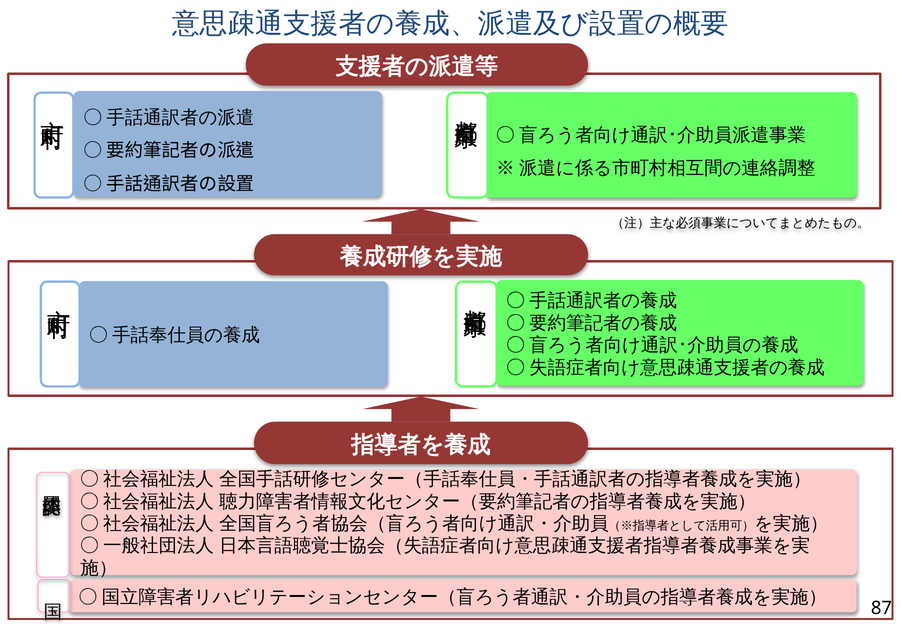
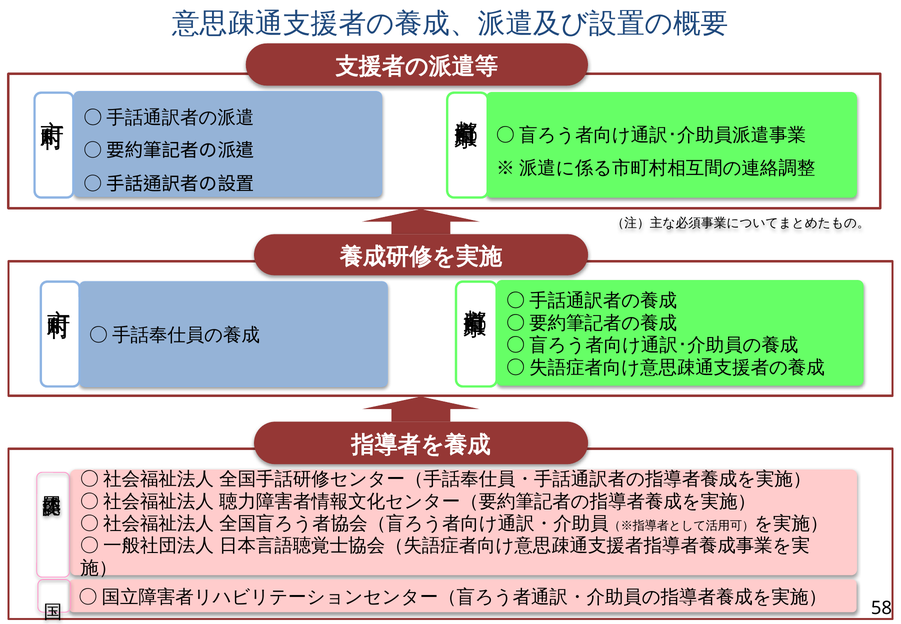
87: 87 -> 58
